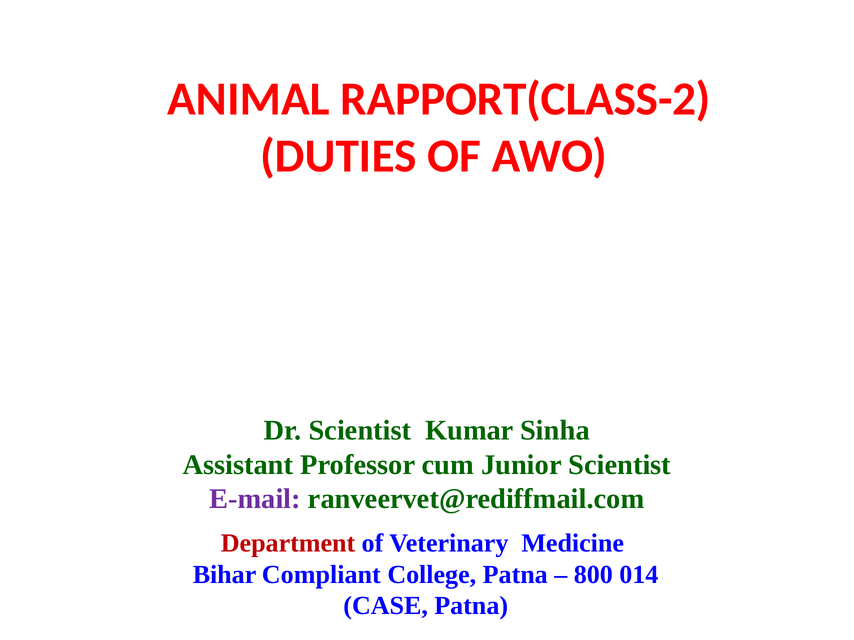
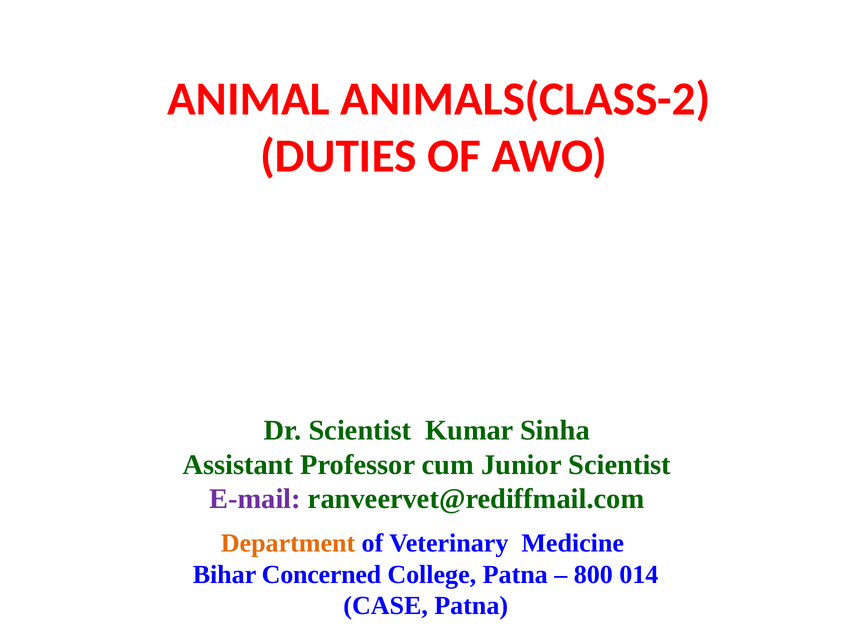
RAPPORT(CLASS-2: RAPPORT(CLASS-2 -> ANIMALS(CLASS-2
Department colour: red -> orange
Compliant: Compliant -> Concerned
